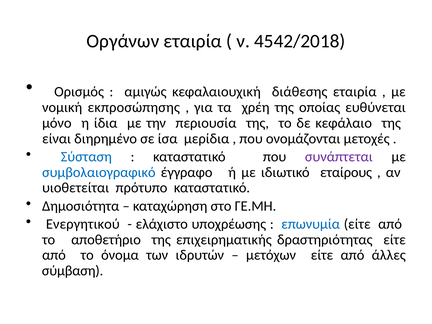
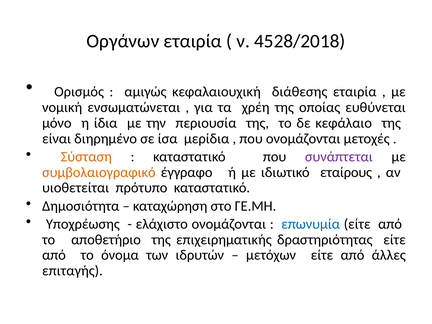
4542/2018: 4542/2018 -> 4528/2018
εκπροσώπησης: εκπροσώπησης -> ενσωματώνεται
Σύσταση colour: blue -> orange
συμβολαιογραφικό colour: blue -> orange
Ενεργητικού: Ενεργητικού -> Υποχρέωσης
ελάχιστο υποχρέωσης: υποχρέωσης -> ονομάζονται
σύμβαση: σύμβαση -> επιταγής
